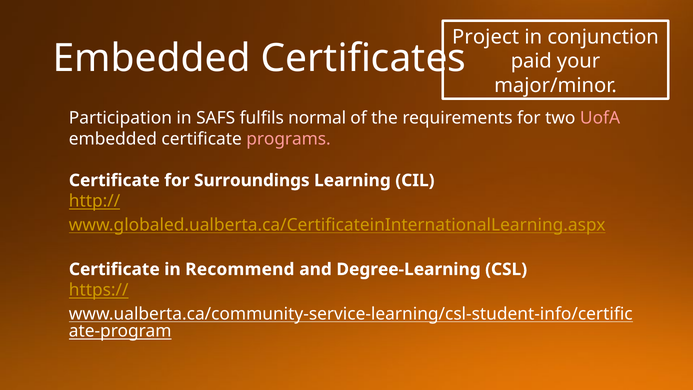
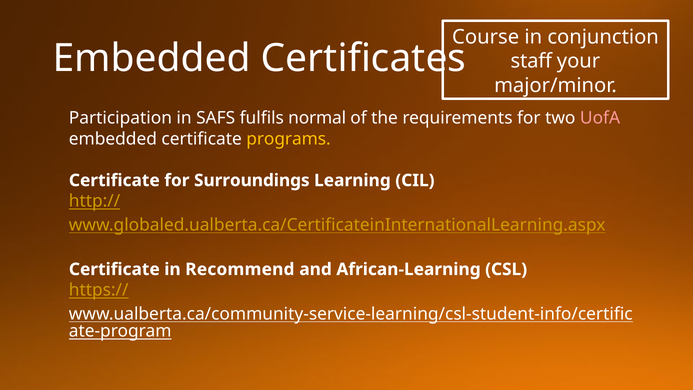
Project: Project -> Course
paid: paid -> staff
programs colour: pink -> yellow
Degree-Learning: Degree-Learning -> African-Learning
